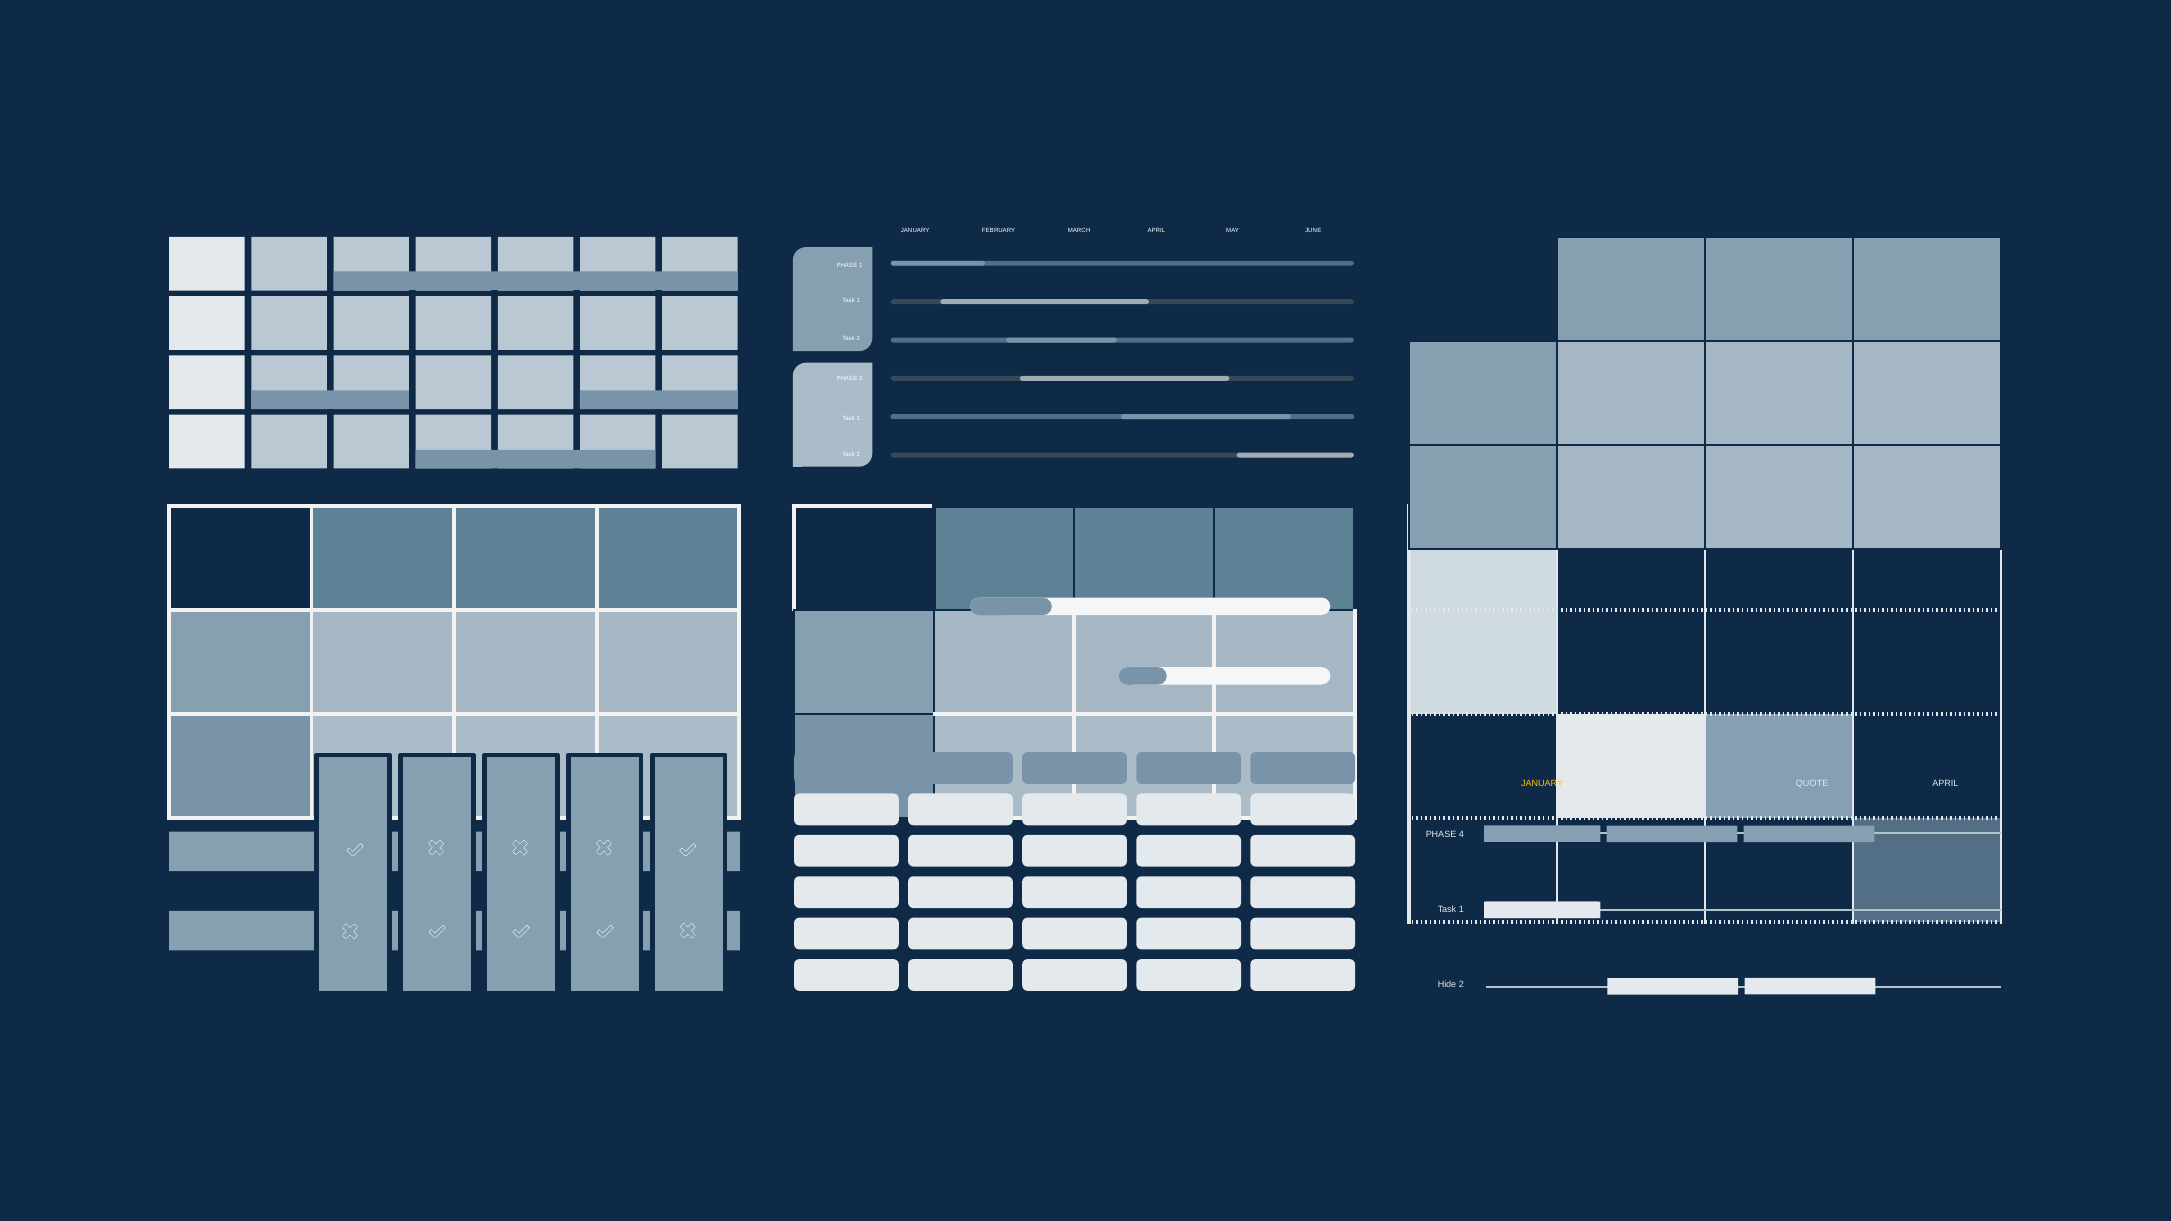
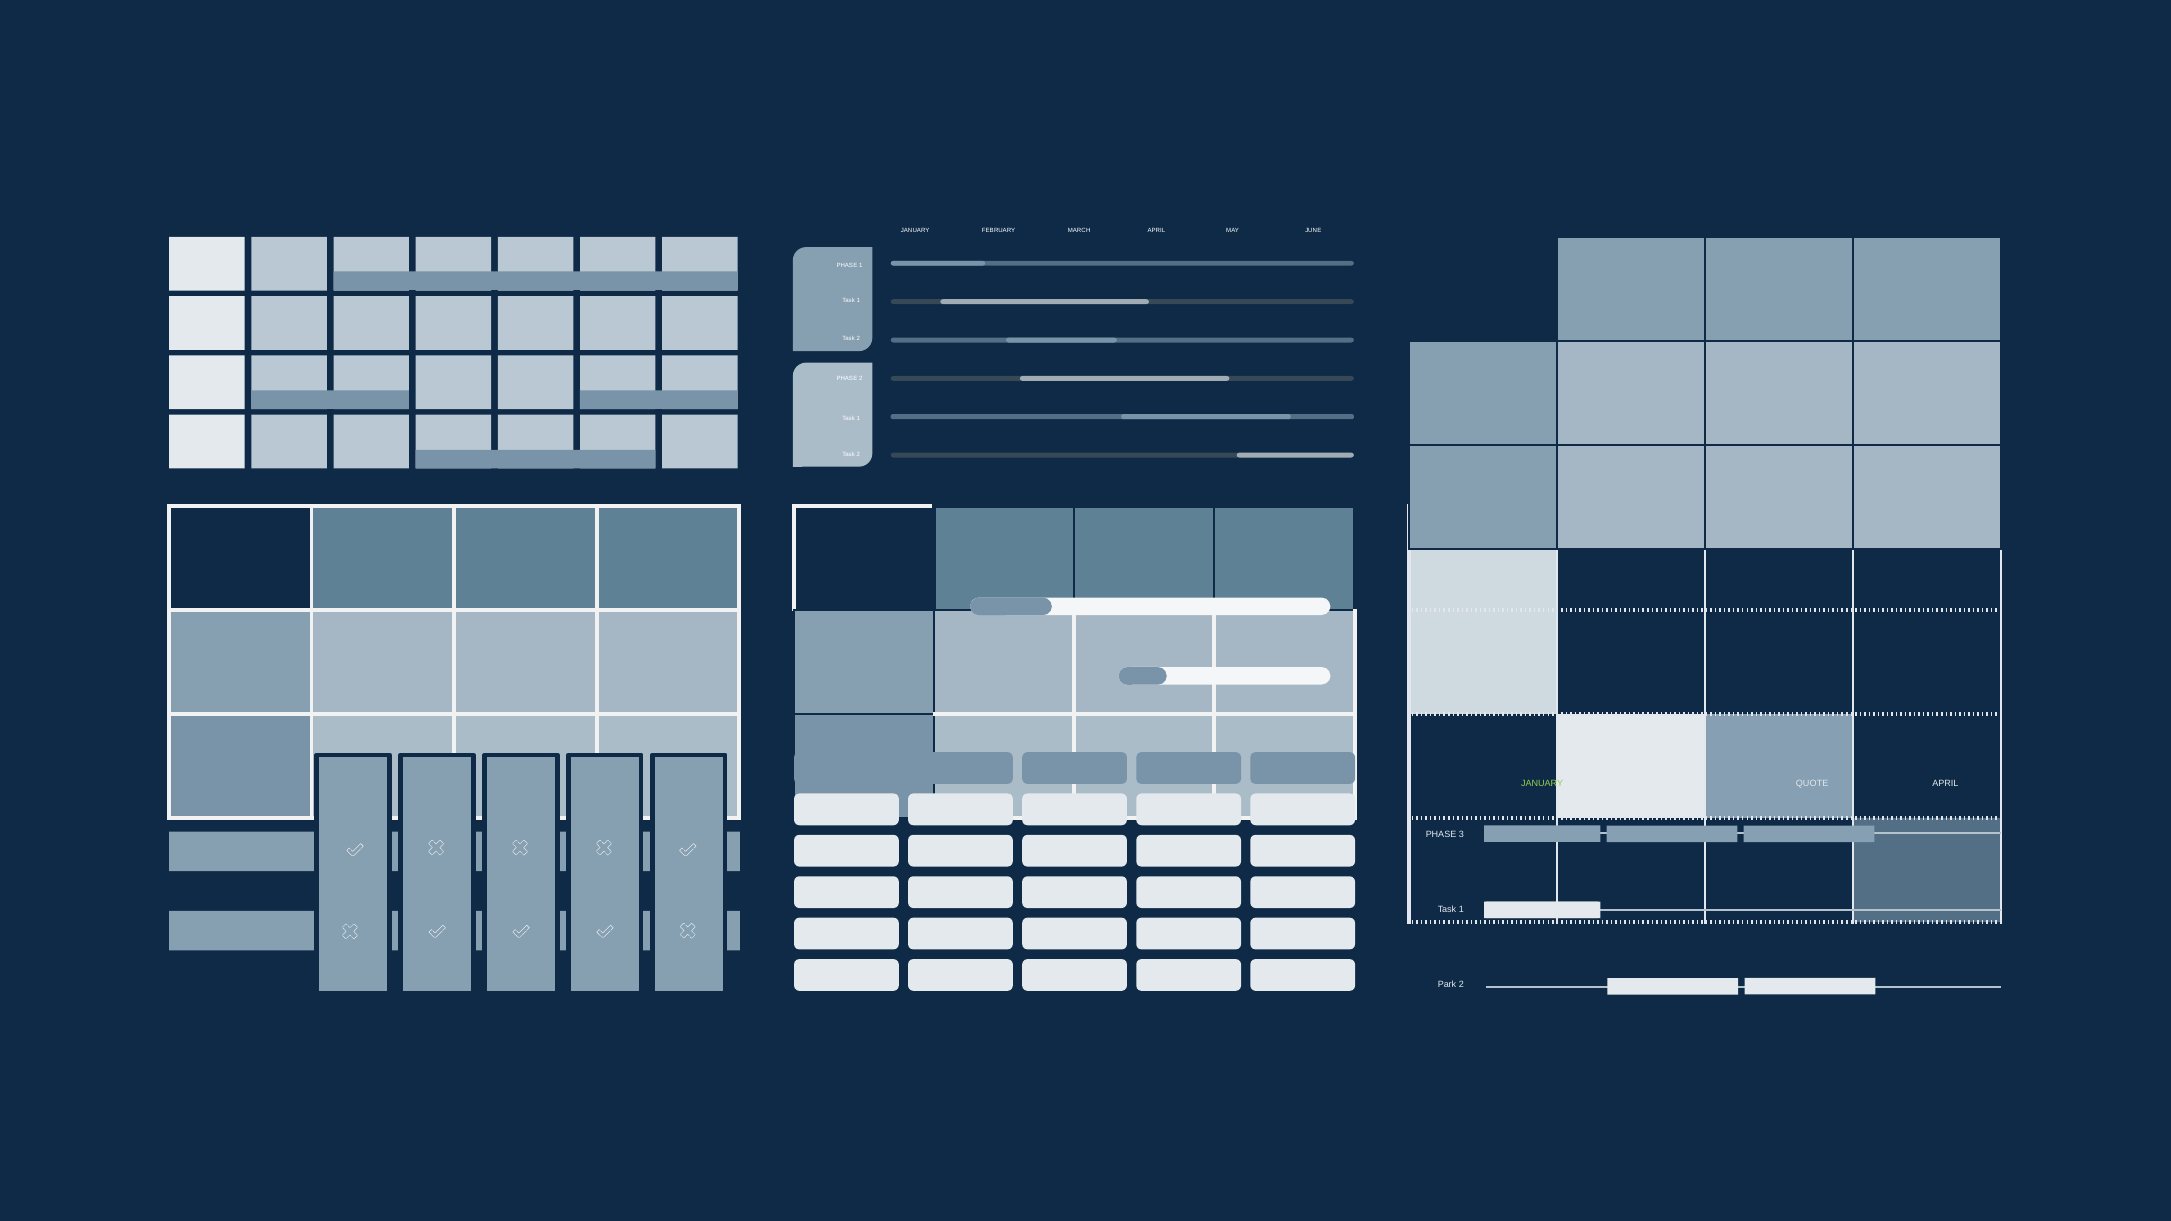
JANUARY at (1542, 784) colour: yellow -> light green
4: 4 -> 3
Hide: Hide -> Park
